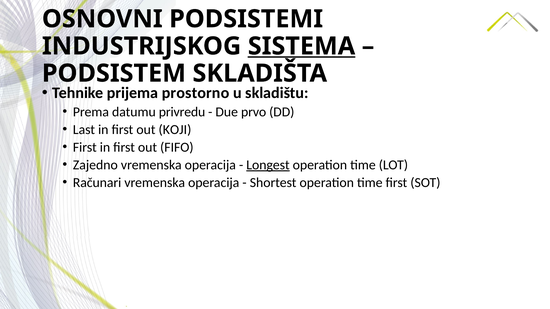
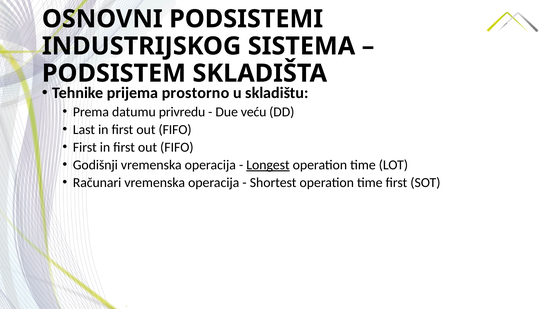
SISTEMA underline: present -> none
prvo: prvo -> veću
KOJI at (175, 130): KOJI -> FIFO
Zajedno: Zajedno -> Godišnji
